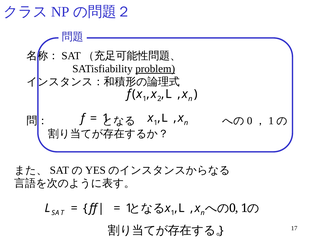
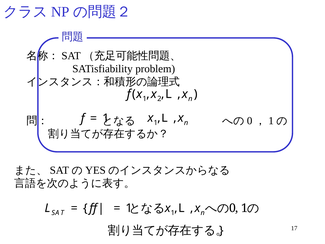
problem underline: present -> none
